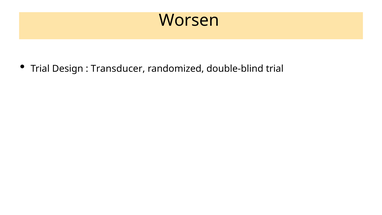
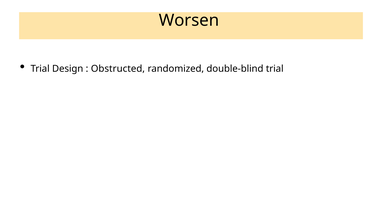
Transducer: Transducer -> Obstructed
